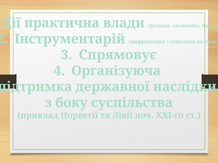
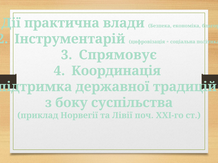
Організуюча: Організуюча -> Координація
наслідки: наслідки -> традицій
